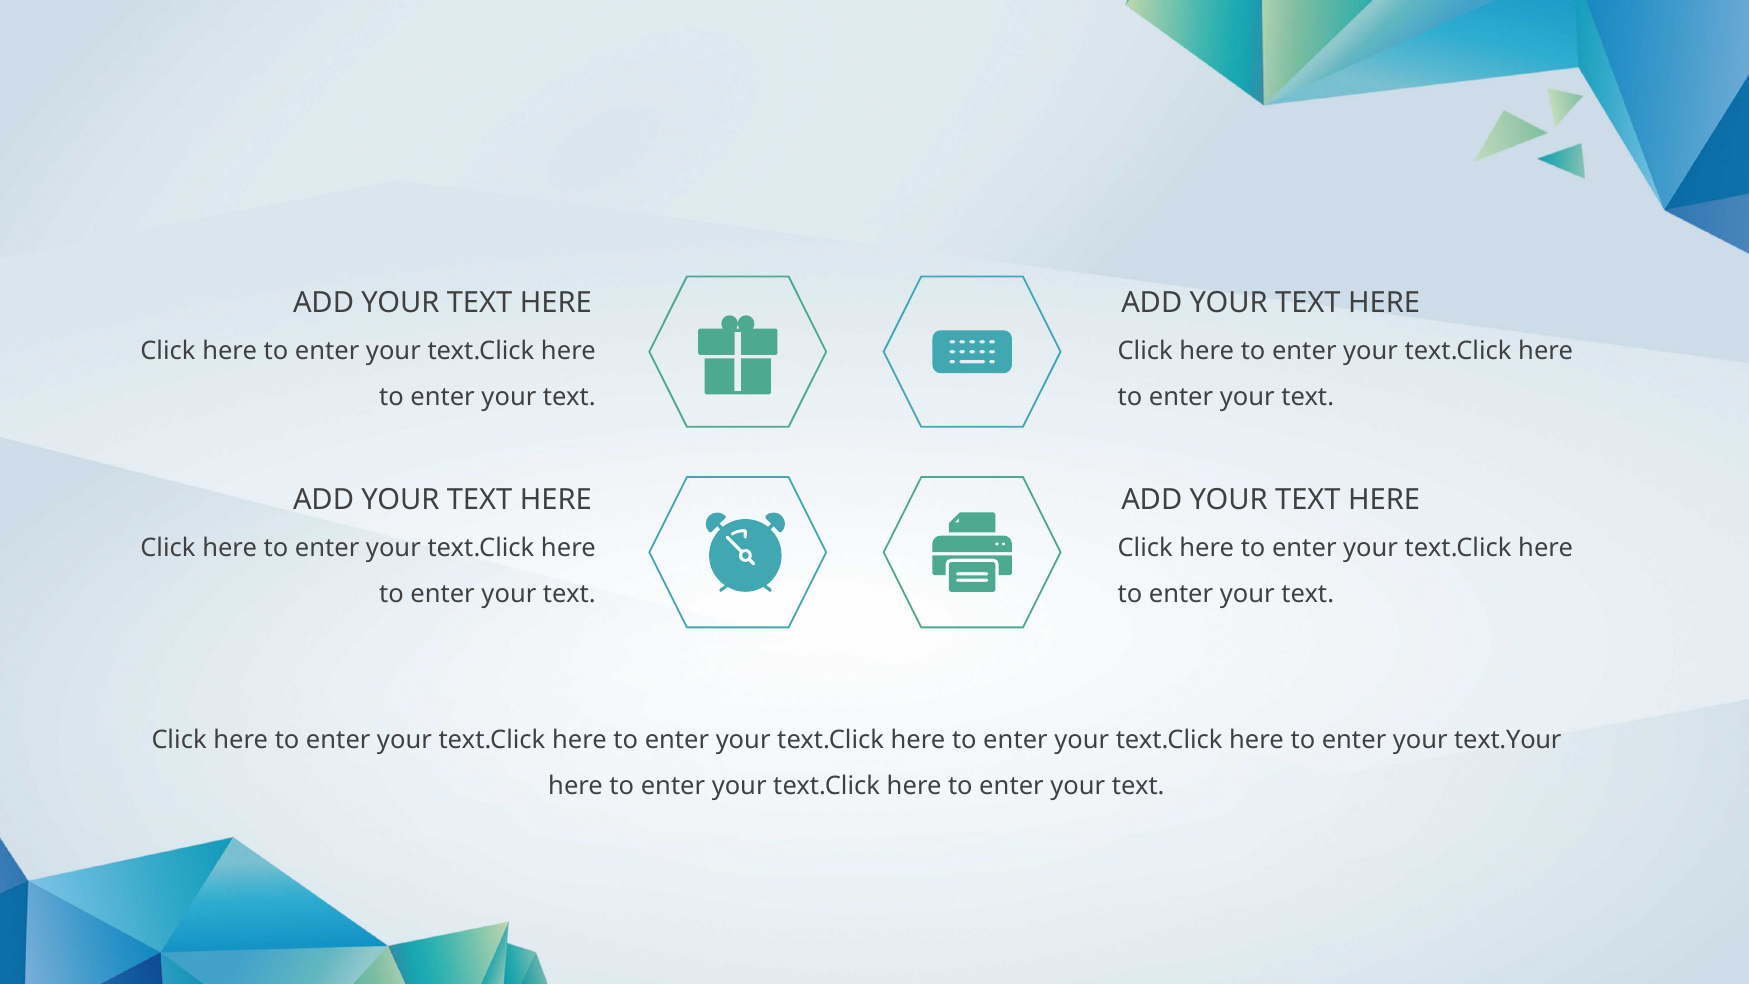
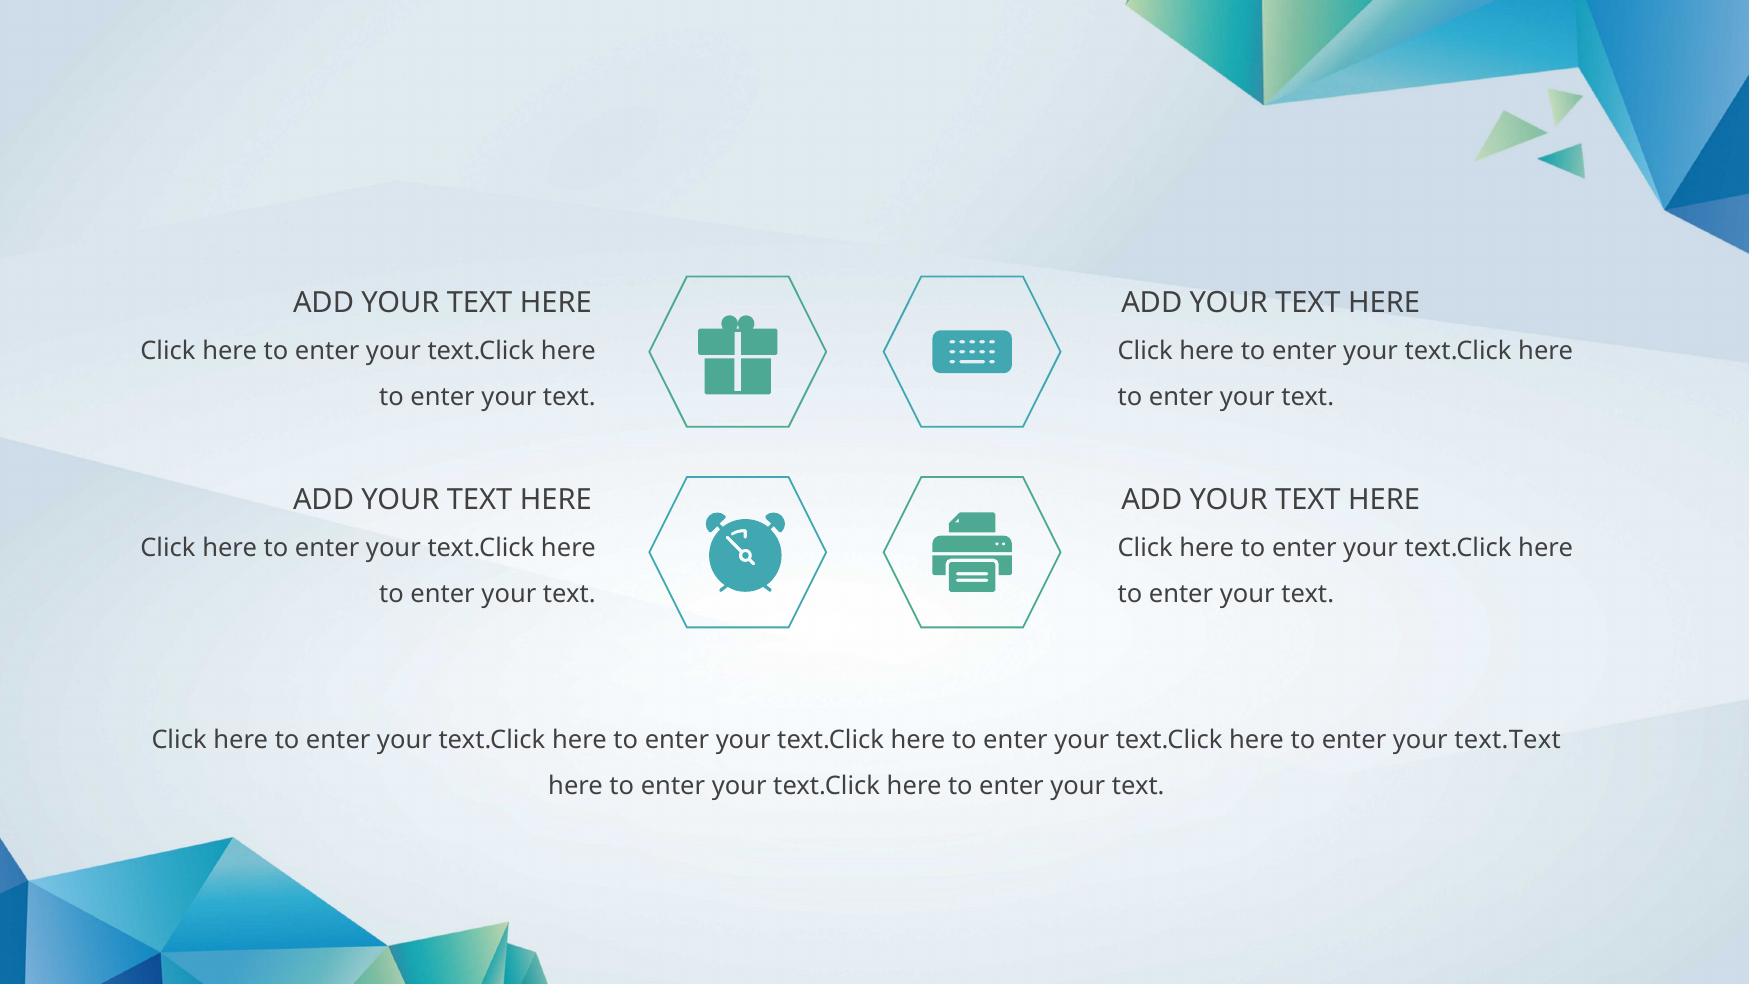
text.Your: text.Your -> text.Text
